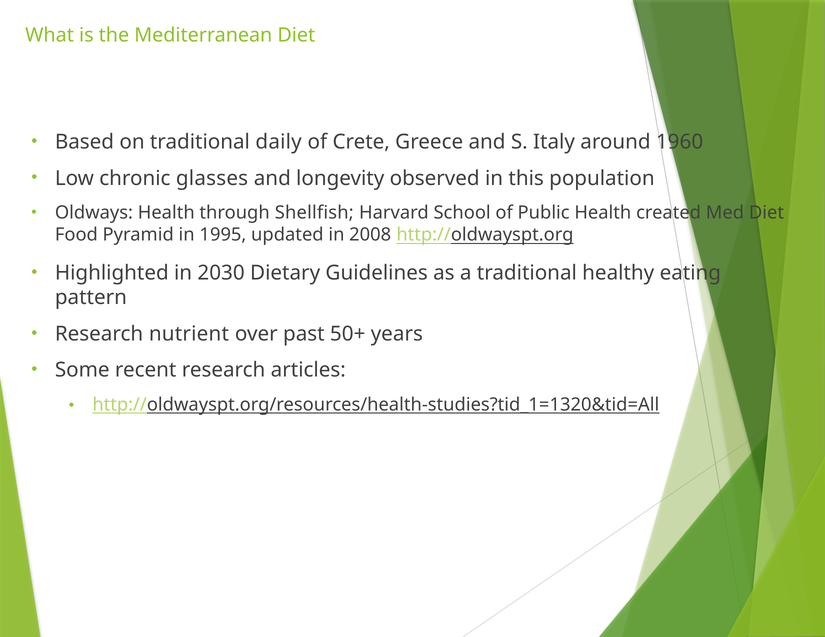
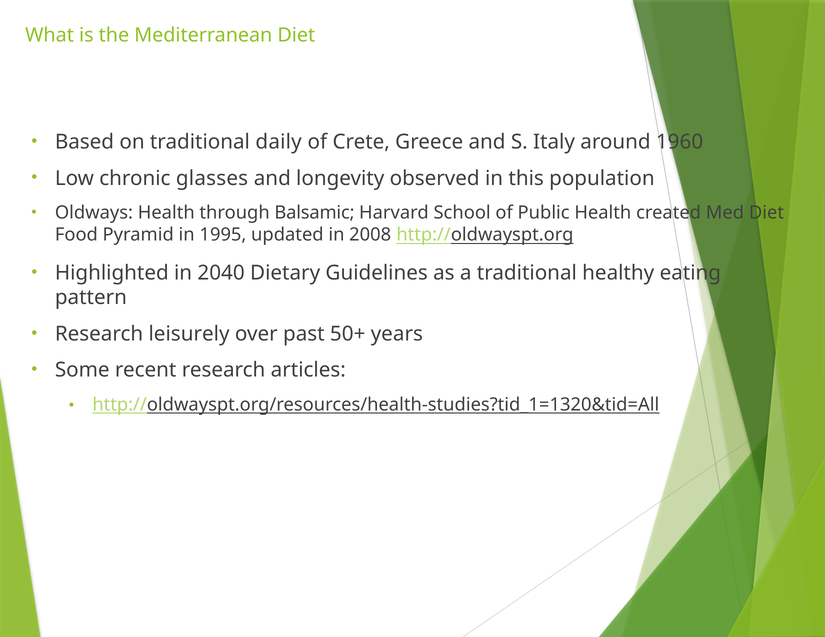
Shellfish: Shellfish -> Balsamic
2030: 2030 -> 2040
nutrient: nutrient -> leisurely
